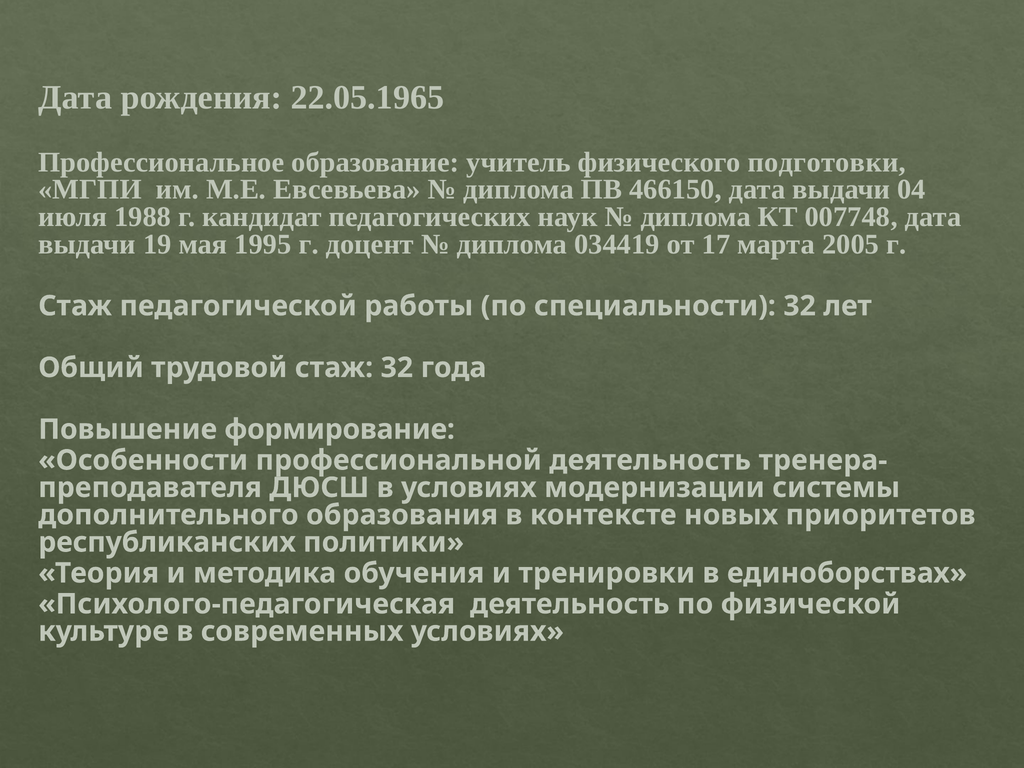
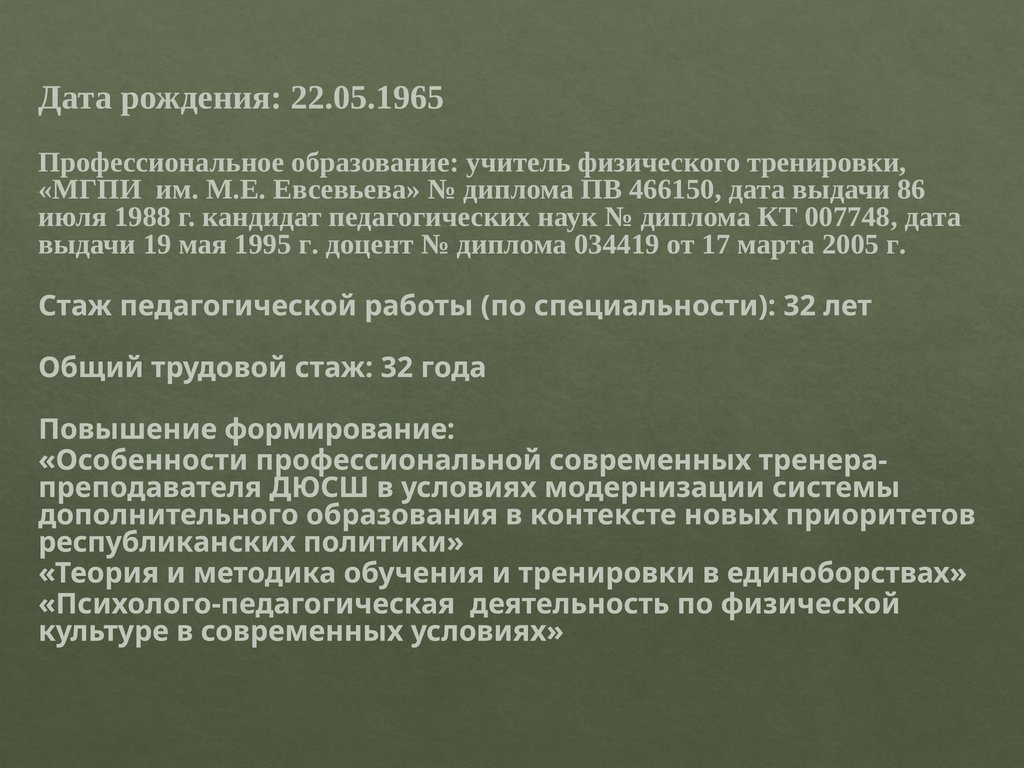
физического подготовки: подготовки -> тренировки
04: 04 -> 86
профессиональной деятельность: деятельность -> современных
